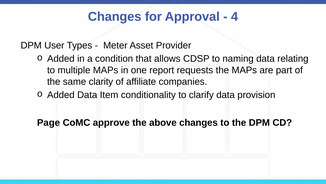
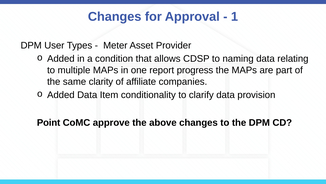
4: 4 -> 1
requests: requests -> progress
Page: Page -> Point
